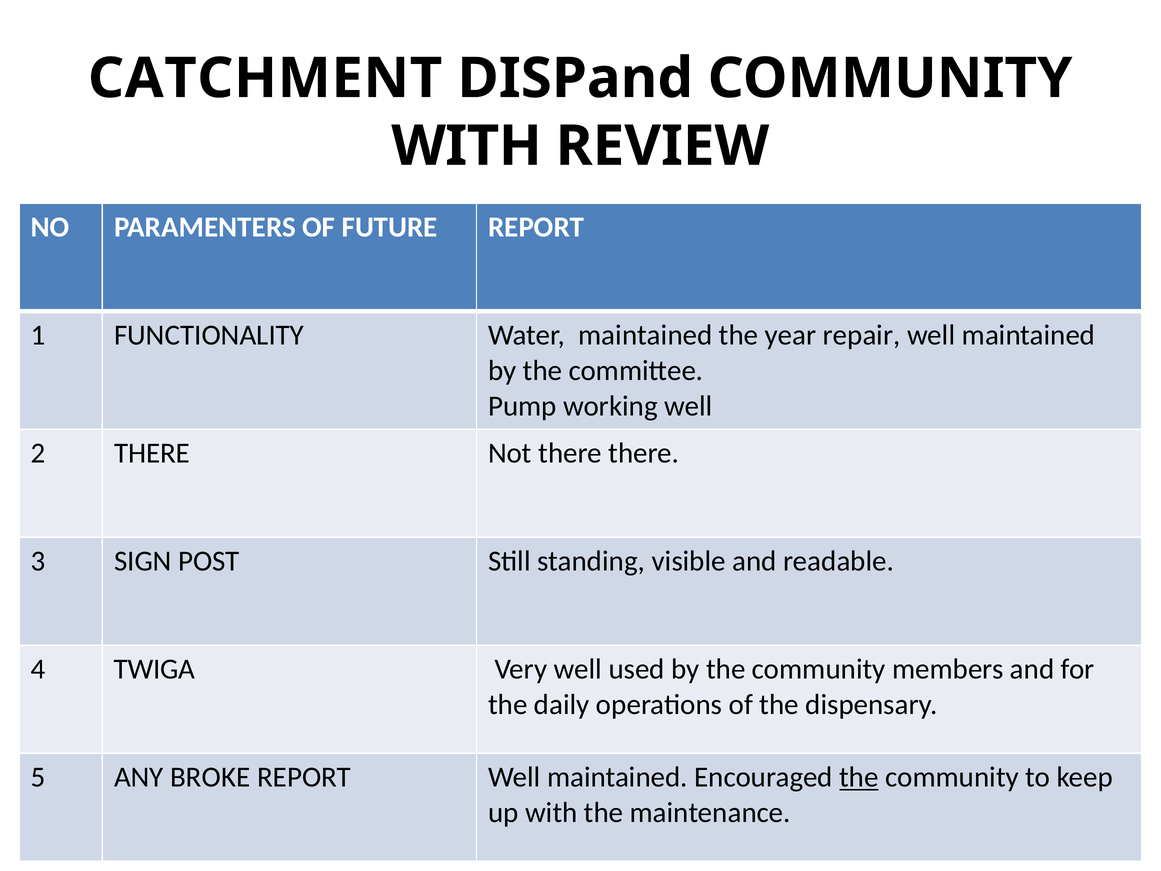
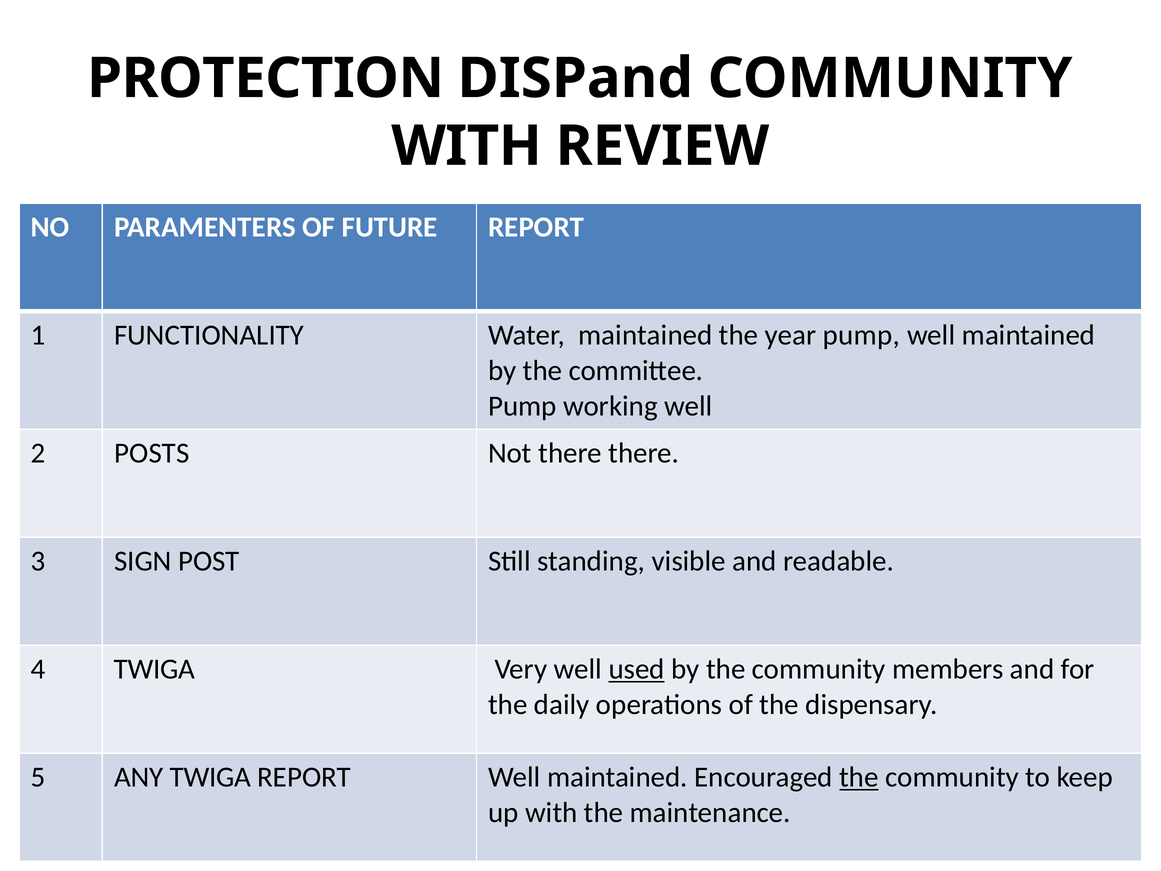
CATCHMENT: CATCHMENT -> PROTECTION
year repair: repair -> pump
2 THERE: THERE -> POSTS
used underline: none -> present
ANY BROKE: BROKE -> TWIGA
